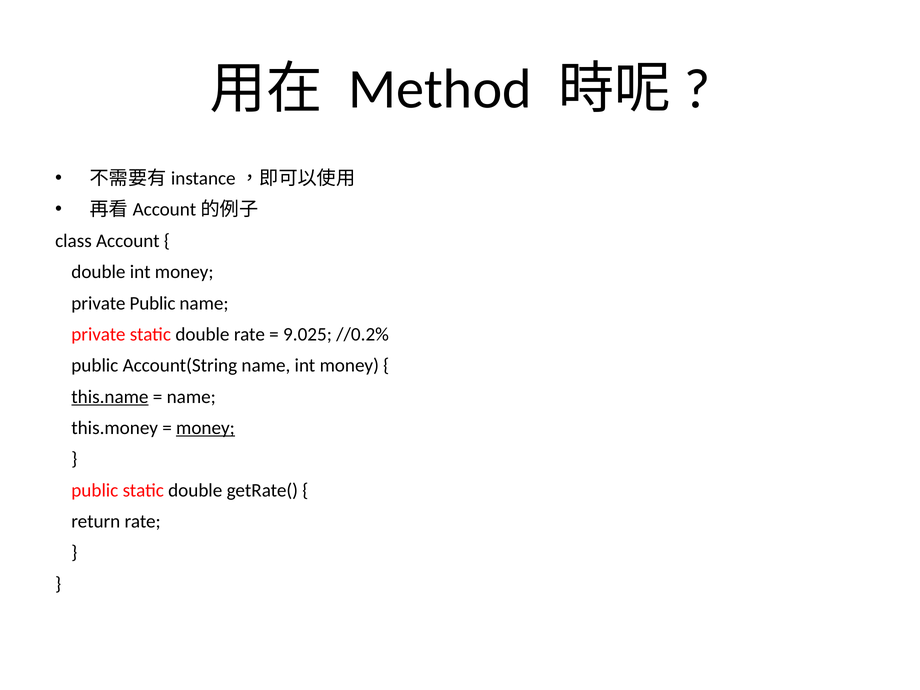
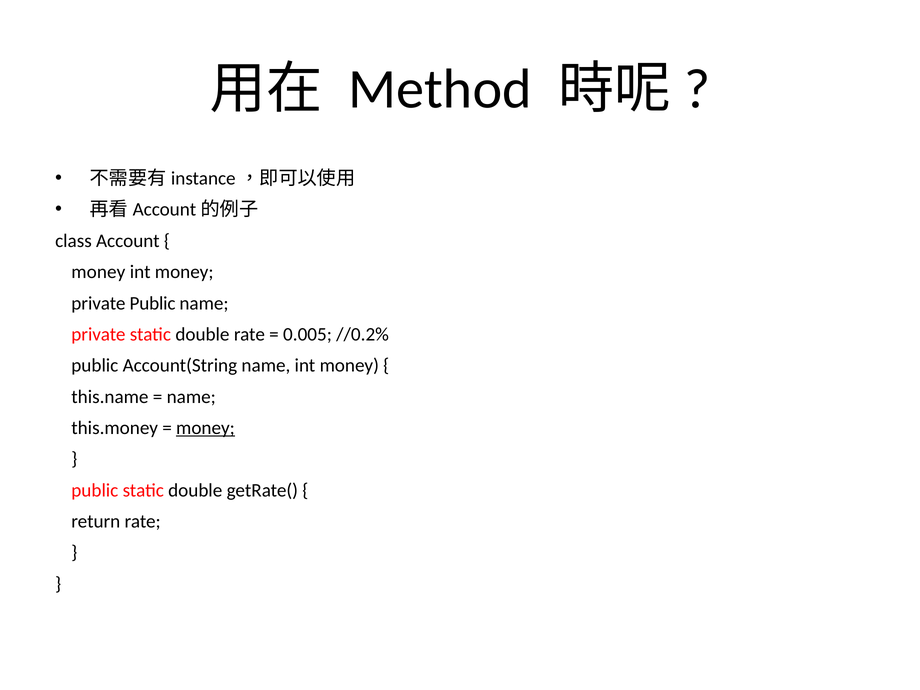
double at (98, 272): double -> money
9.025: 9.025 -> 0.005
this.name underline: present -> none
